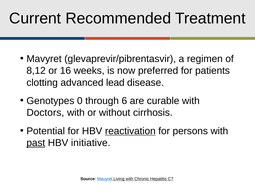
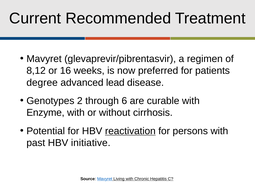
clotting: clotting -> degree
0: 0 -> 2
Doctors: Doctors -> Enzyme
past underline: present -> none
